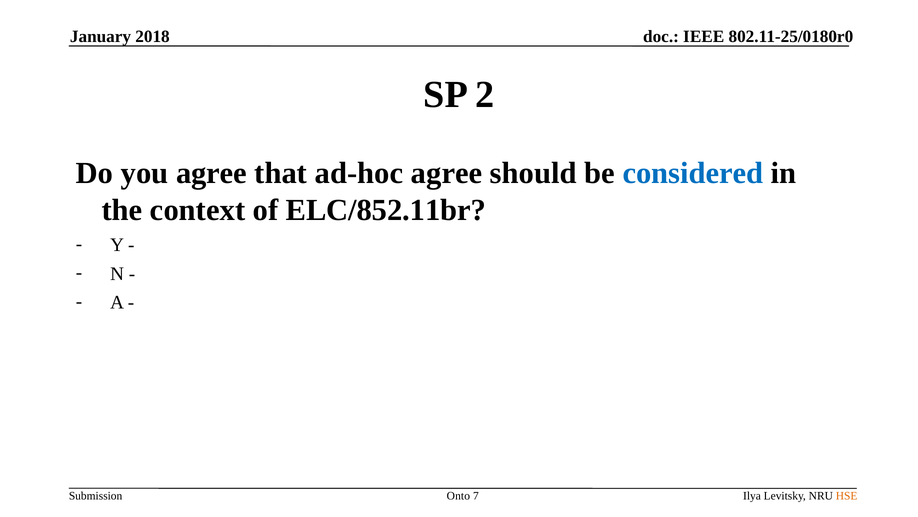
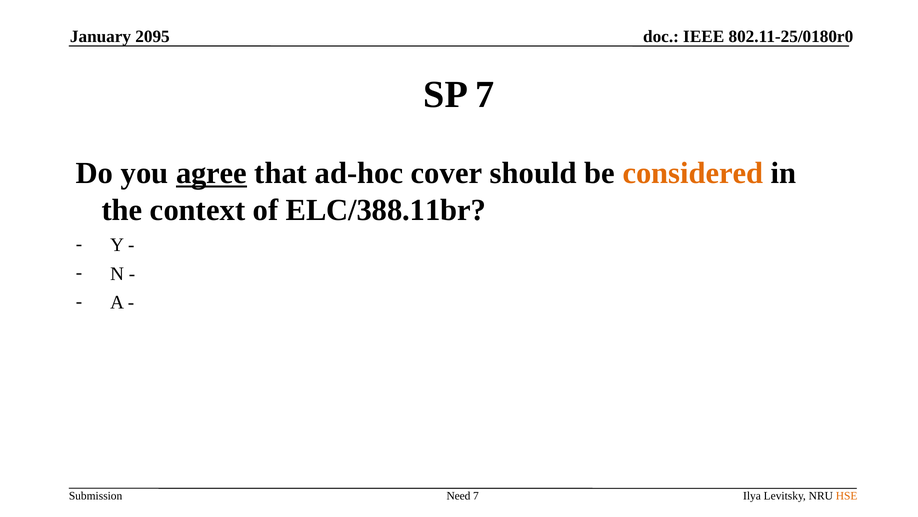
2018: 2018 -> 2095
SP 2: 2 -> 7
agree at (212, 173) underline: none -> present
ad-hoc agree: agree -> cover
considered colour: blue -> orange
ELC/852.11br: ELC/852.11br -> ELC/388.11br
Onto: Onto -> Need
